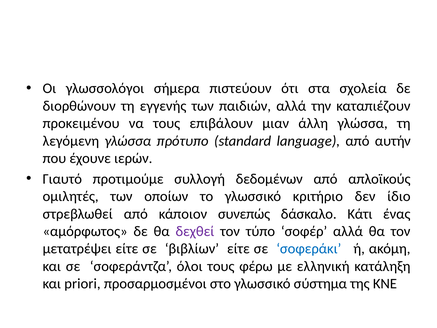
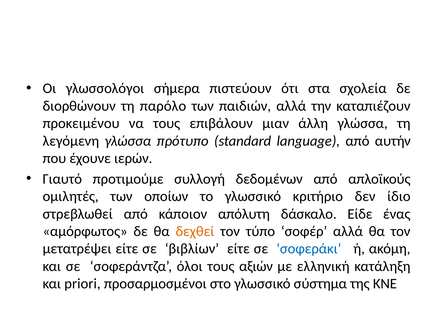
εγγενής: εγγενής -> παρόλο
συνεπώς: συνεπώς -> απόλυτη
Κάτι: Κάτι -> Είδε
δεχθεί colour: purple -> orange
φέρω: φέρω -> αξιών
